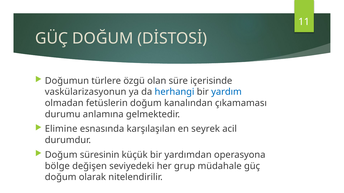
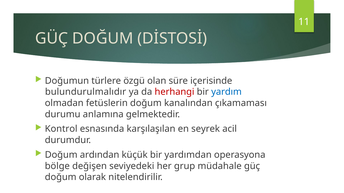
vaskülarizasyonun: vaskülarizasyonun -> bulundurulmalıdır
herhangi colour: blue -> red
Elimine: Elimine -> Kontrol
süresinin: süresinin -> ardından
